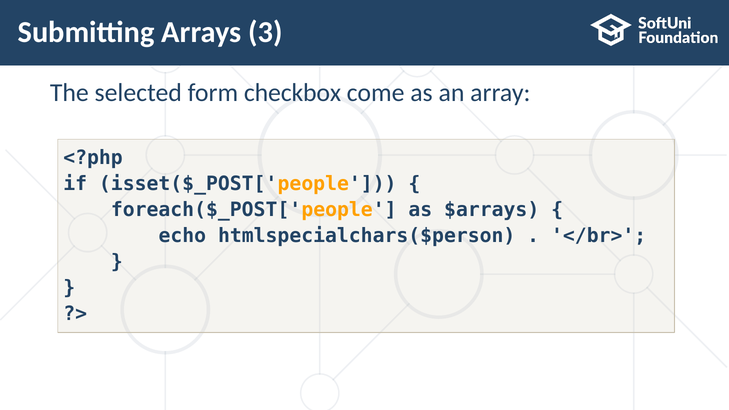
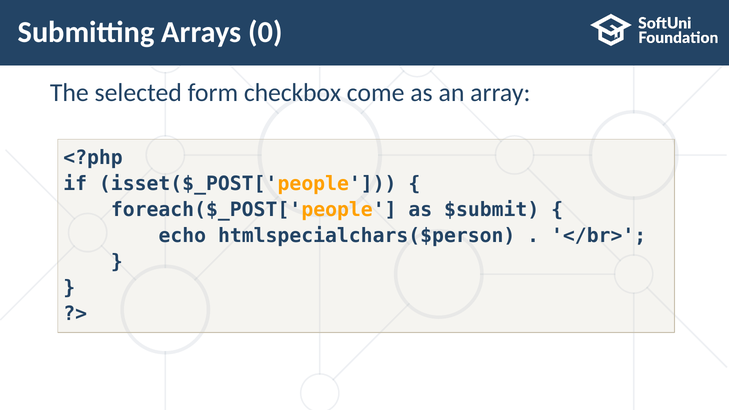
3: 3 -> 0
$arrays: $arrays -> $submit
